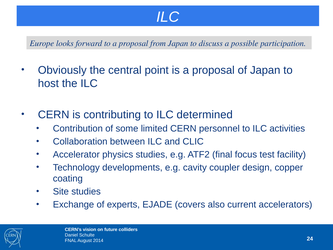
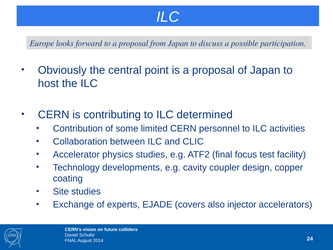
current: current -> injector
